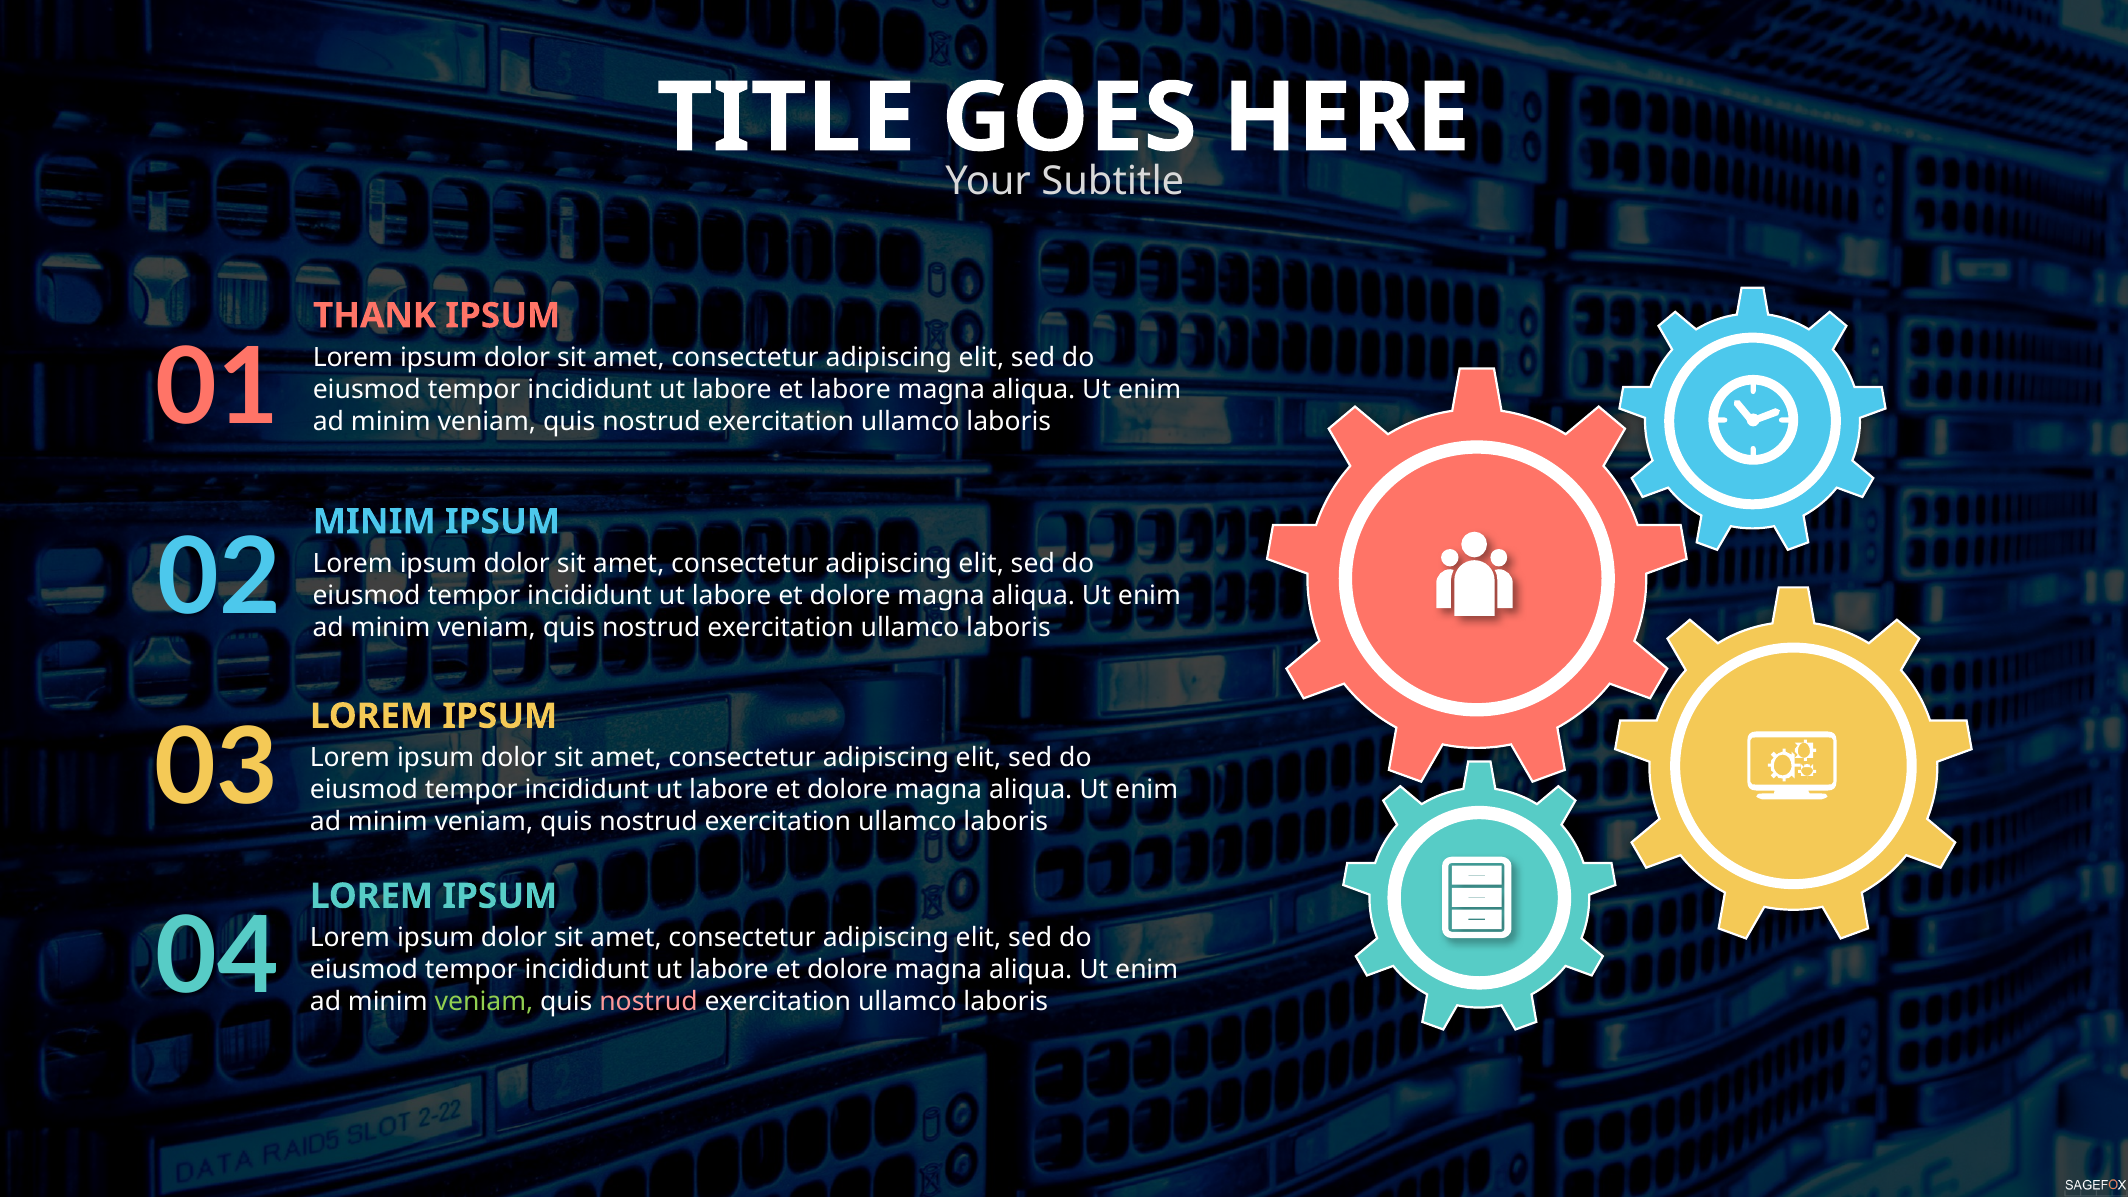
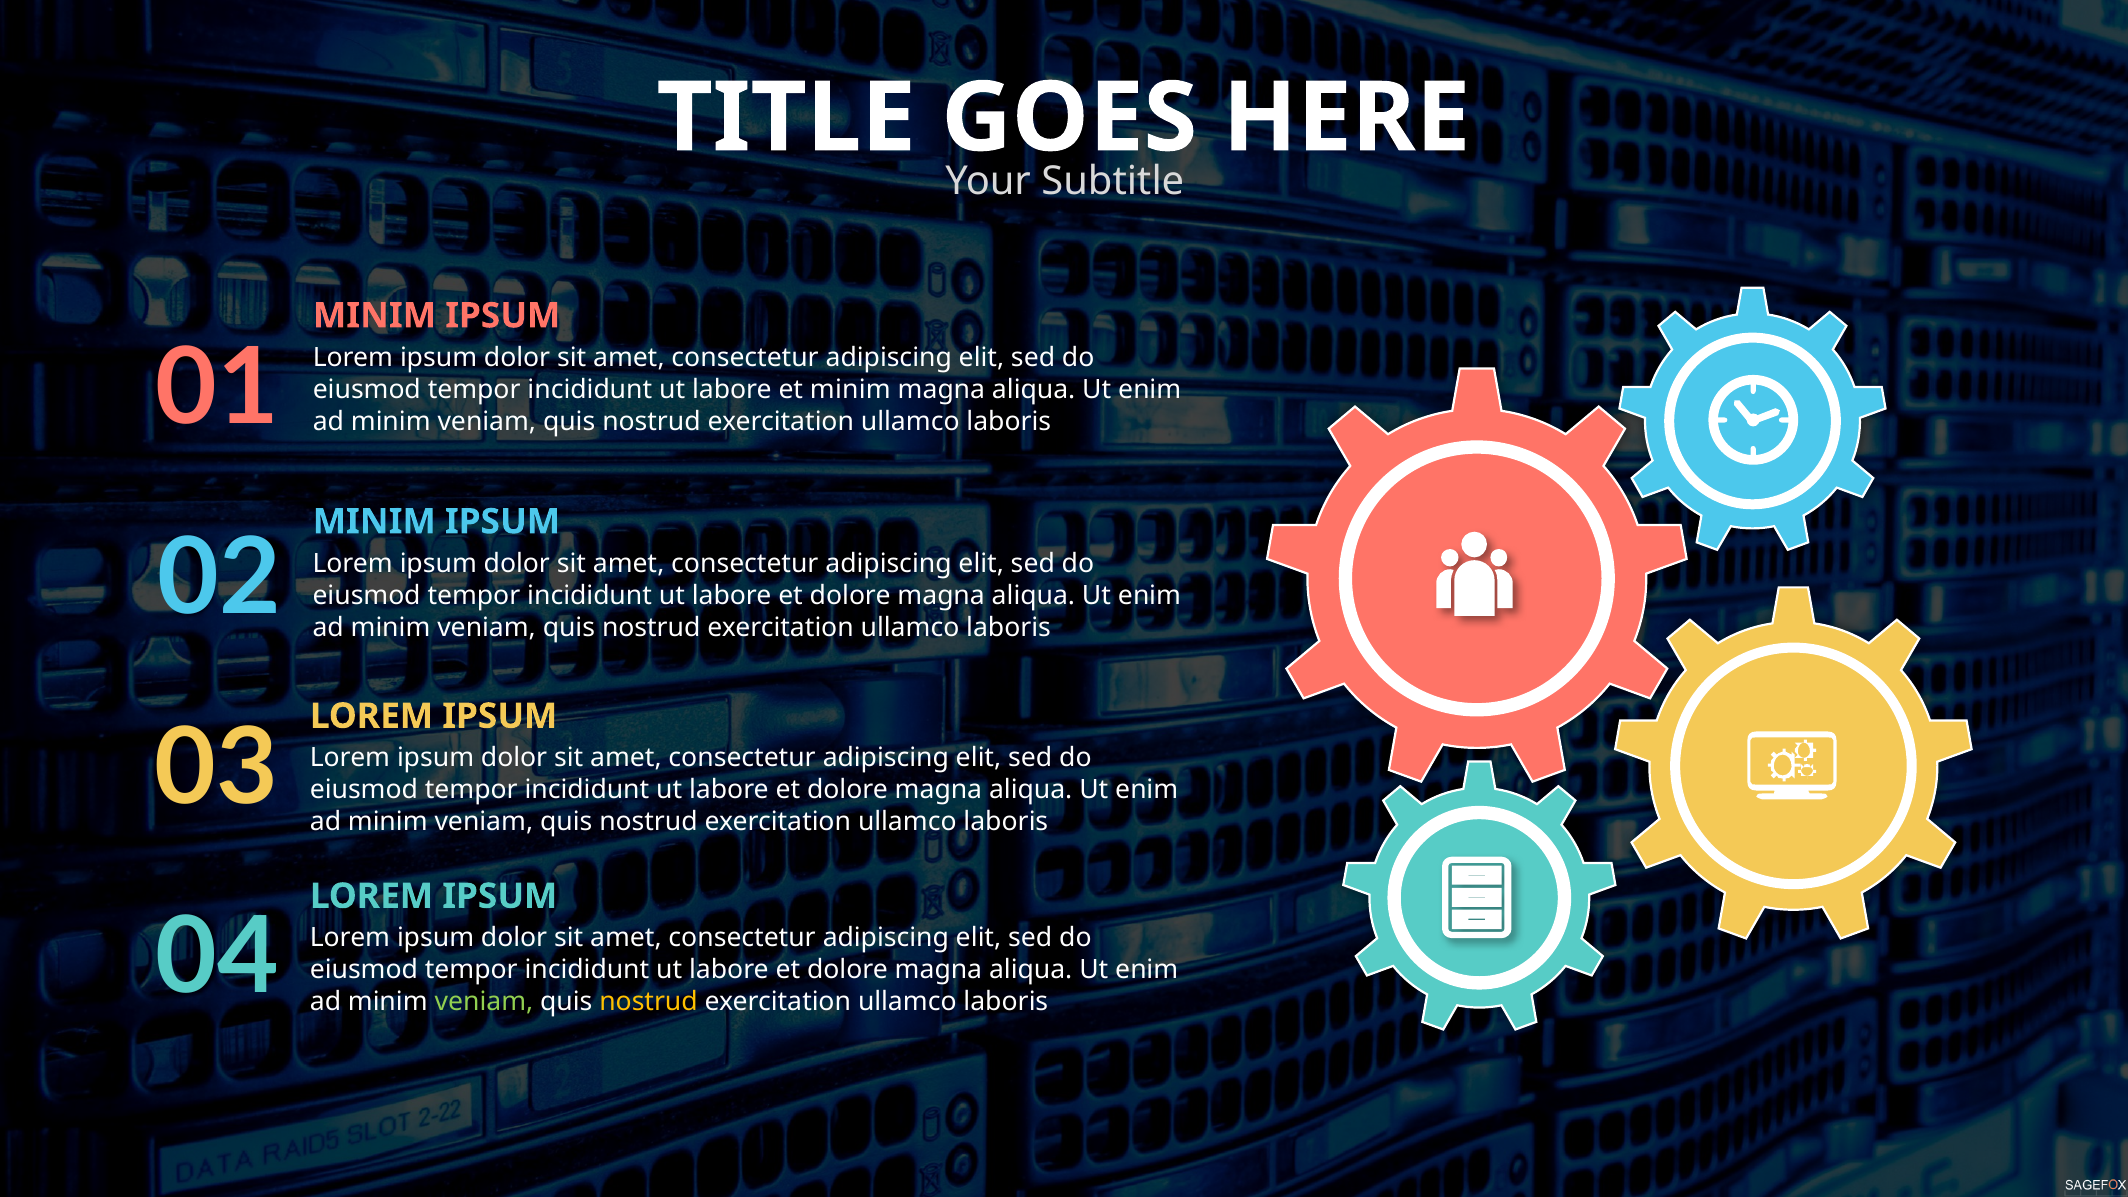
THANK at (375, 316): THANK -> MINIM
et labore: labore -> minim
nostrud at (649, 1002) colour: pink -> yellow
